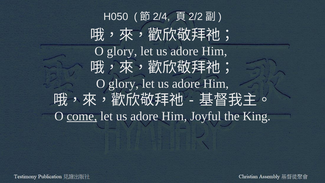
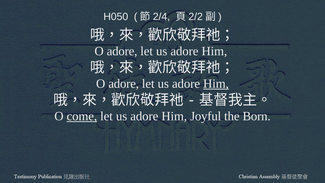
glory at (122, 51): glory -> adore
glory at (124, 84): glory -> adore
Him at (216, 84) underline: none -> present
King: King -> Born
